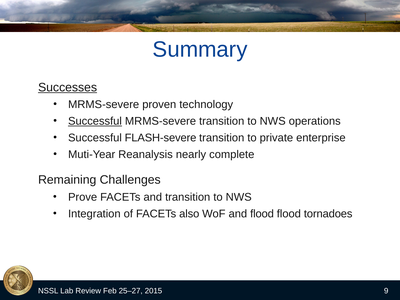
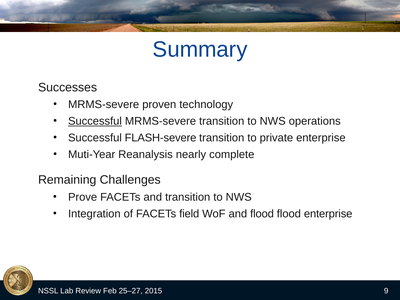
Successes underline: present -> none
also: also -> field
flood tornadoes: tornadoes -> enterprise
